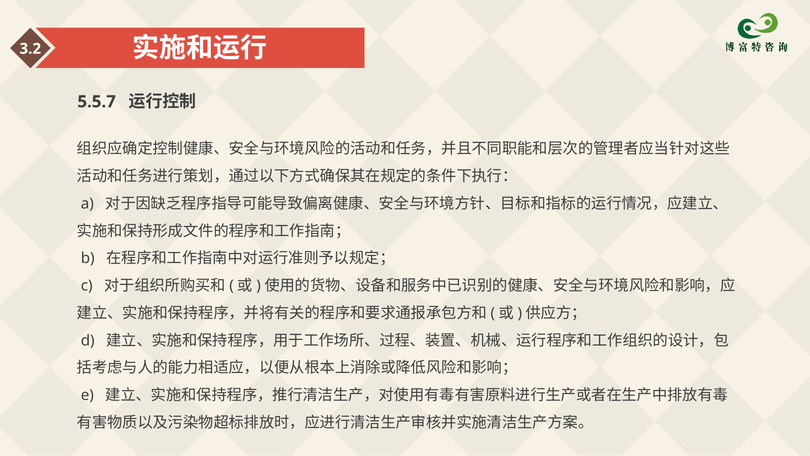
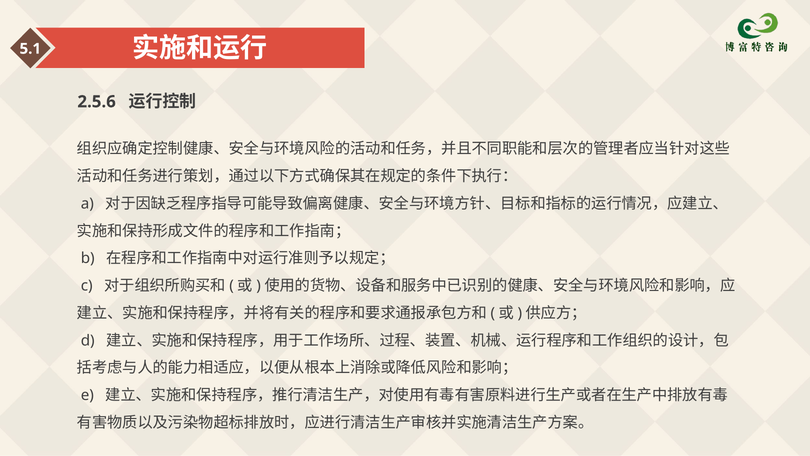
3.2: 3.2 -> 5.1
5.5.7: 5.5.7 -> 2.5.6
